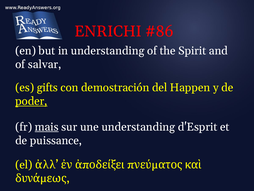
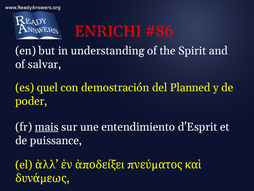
gifts: gifts -> quel
Happen: Happen -> Planned
poder underline: present -> none
une understanding: understanding -> entendimiento
